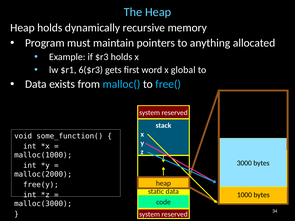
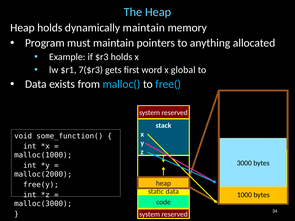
dynamically recursive: recursive -> maintain
6($r3: 6($r3 -> 7($r3
